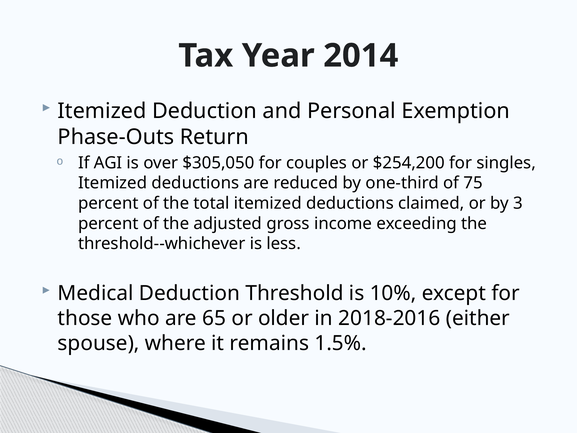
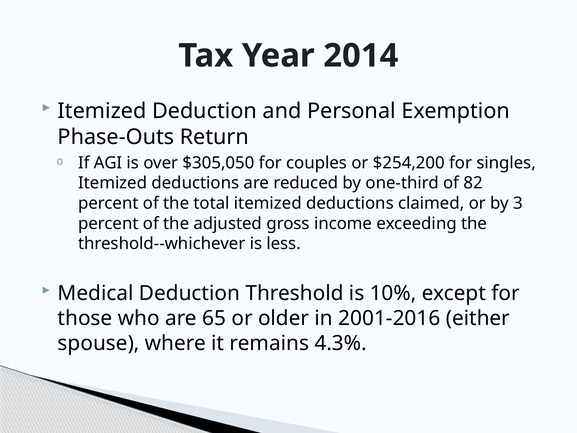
75: 75 -> 82
2018-2016: 2018-2016 -> 2001-2016
1.5%: 1.5% -> 4.3%
